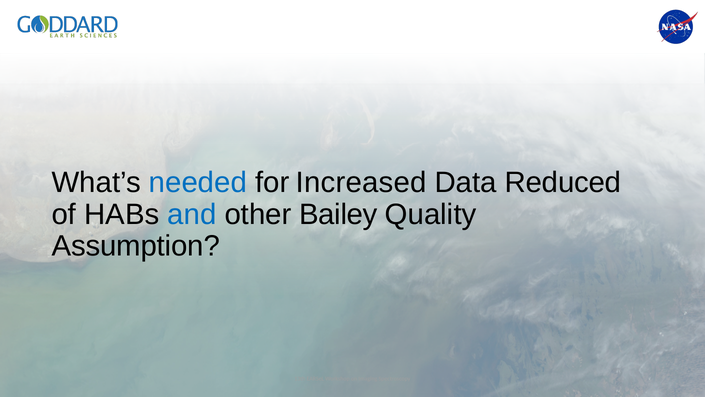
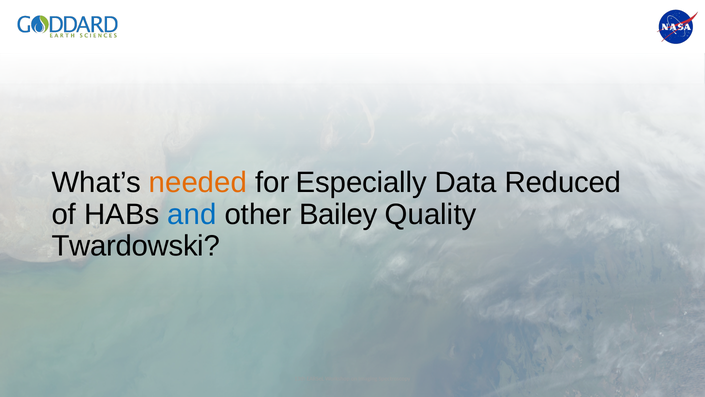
needed colour: blue -> orange
Increased: Increased -> Especially
Assumption: Assumption -> Twardowski
